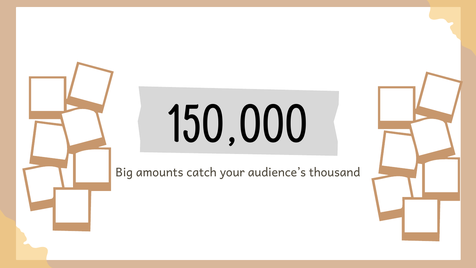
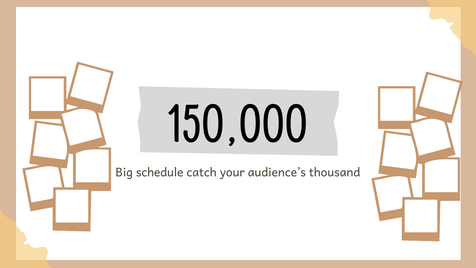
amounts: amounts -> schedule
